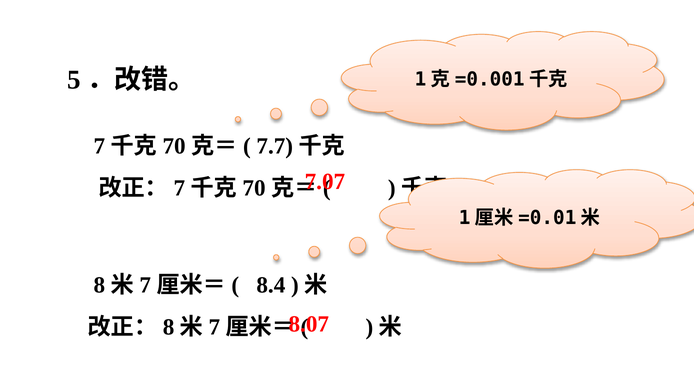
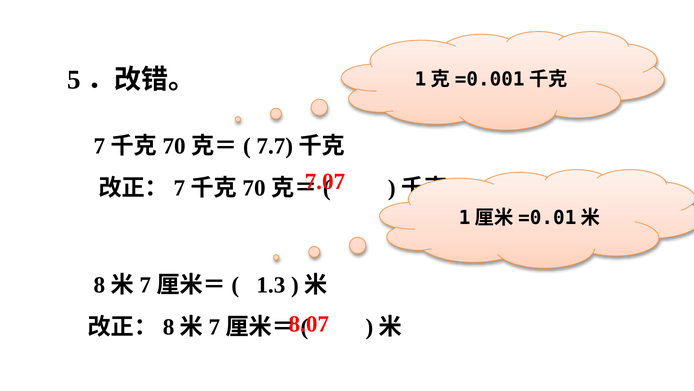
8.4: 8.4 -> 1.3
